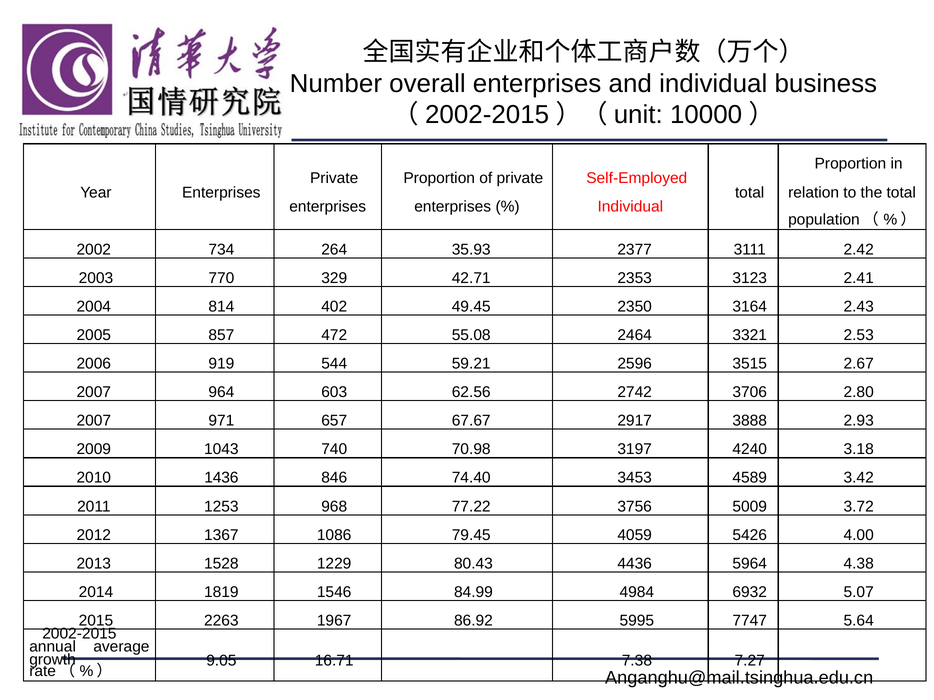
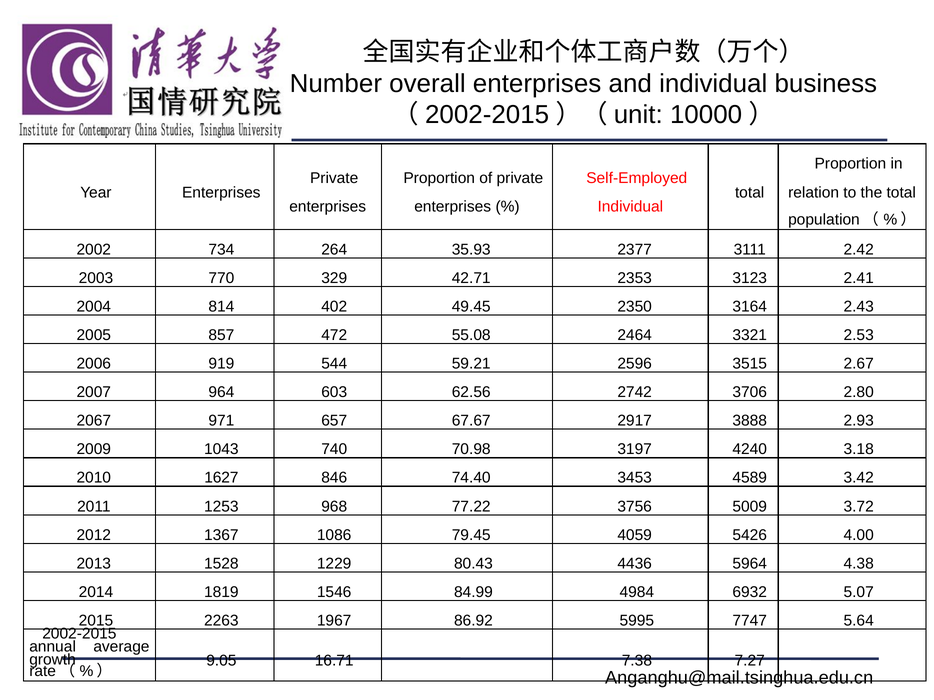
2007 at (94, 421): 2007 -> 2067
1436: 1436 -> 1627
